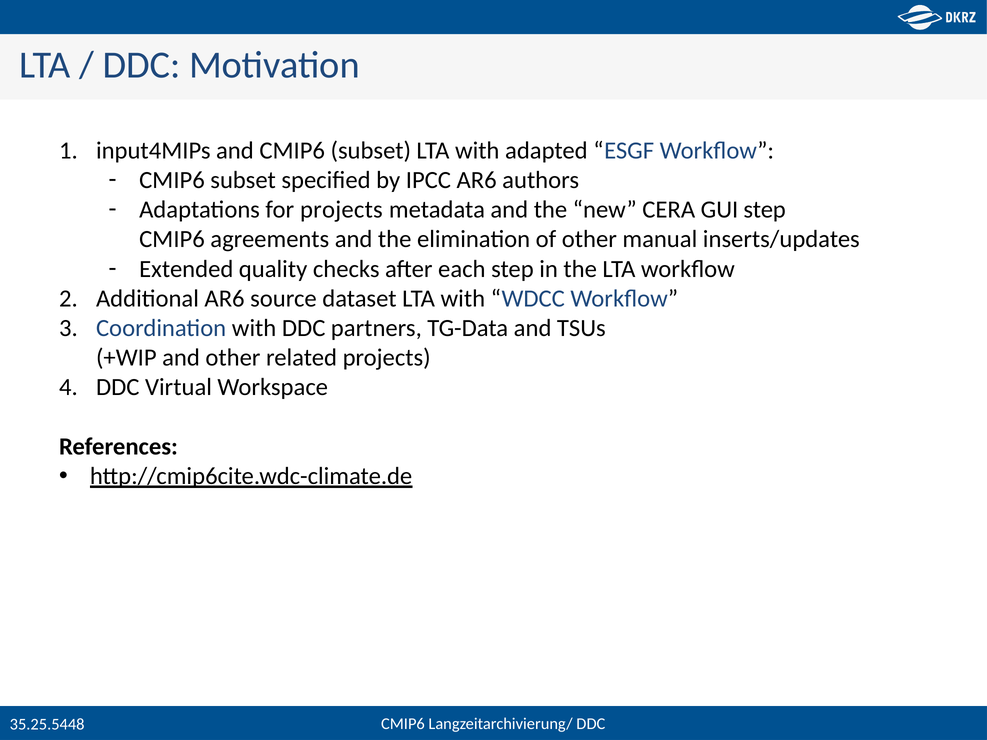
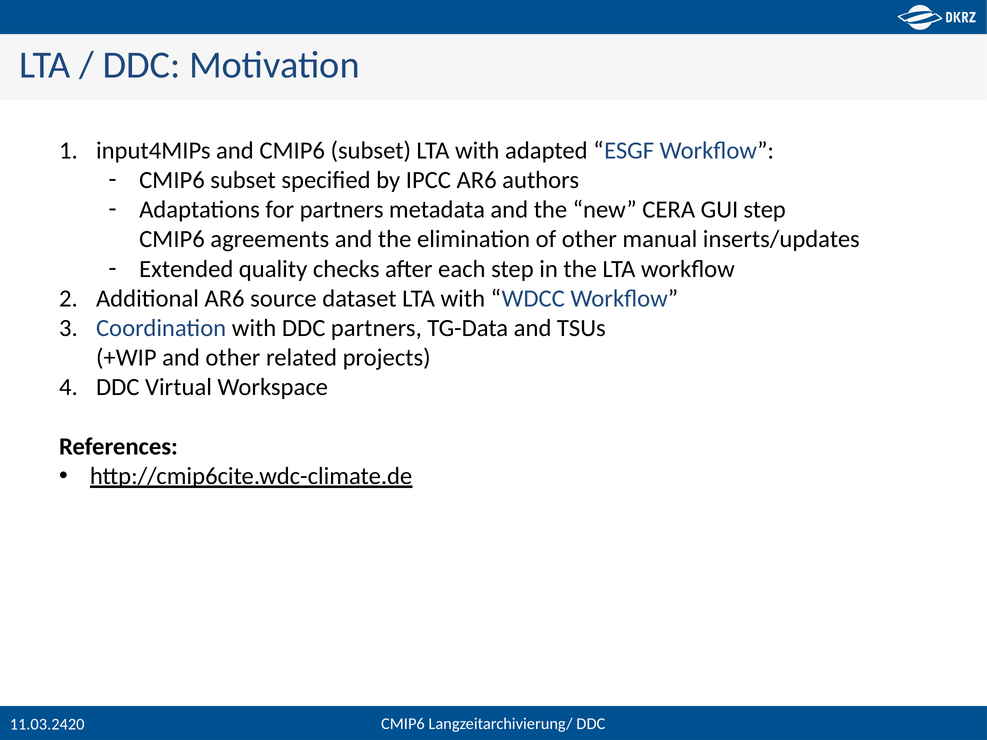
for projects: projects -> partners
35.25.5448: 35.25.5448 -> 11.03.2420
